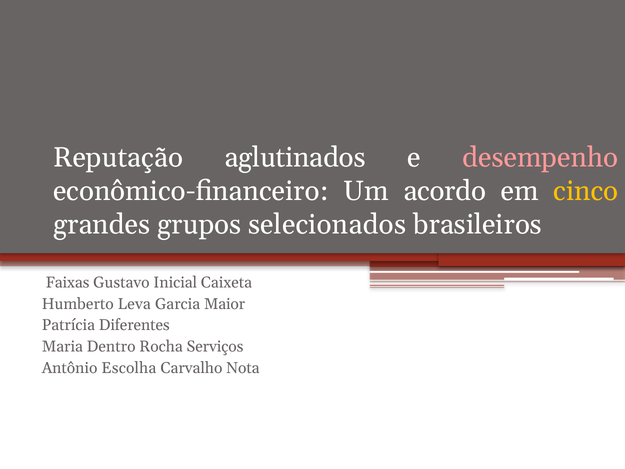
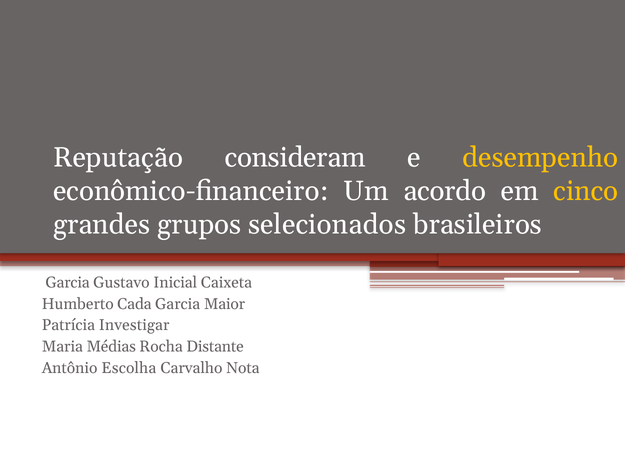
aglutinados: aglutinados -> consideram
desempenho colour: pink -> yellow
Faixas at (67, 282): Faixas -> Garcia
Leva: Leva -> Cada
Diferentes: Diferentes -> Investigar
Dentro: Dentro -> Médias
Serviços: Serviços -> Distante
